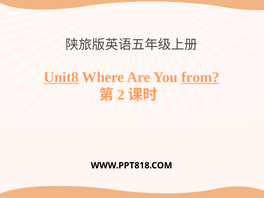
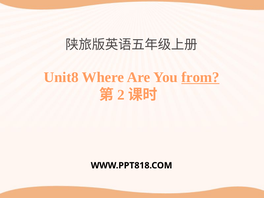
Unit8 underline: present -> none
